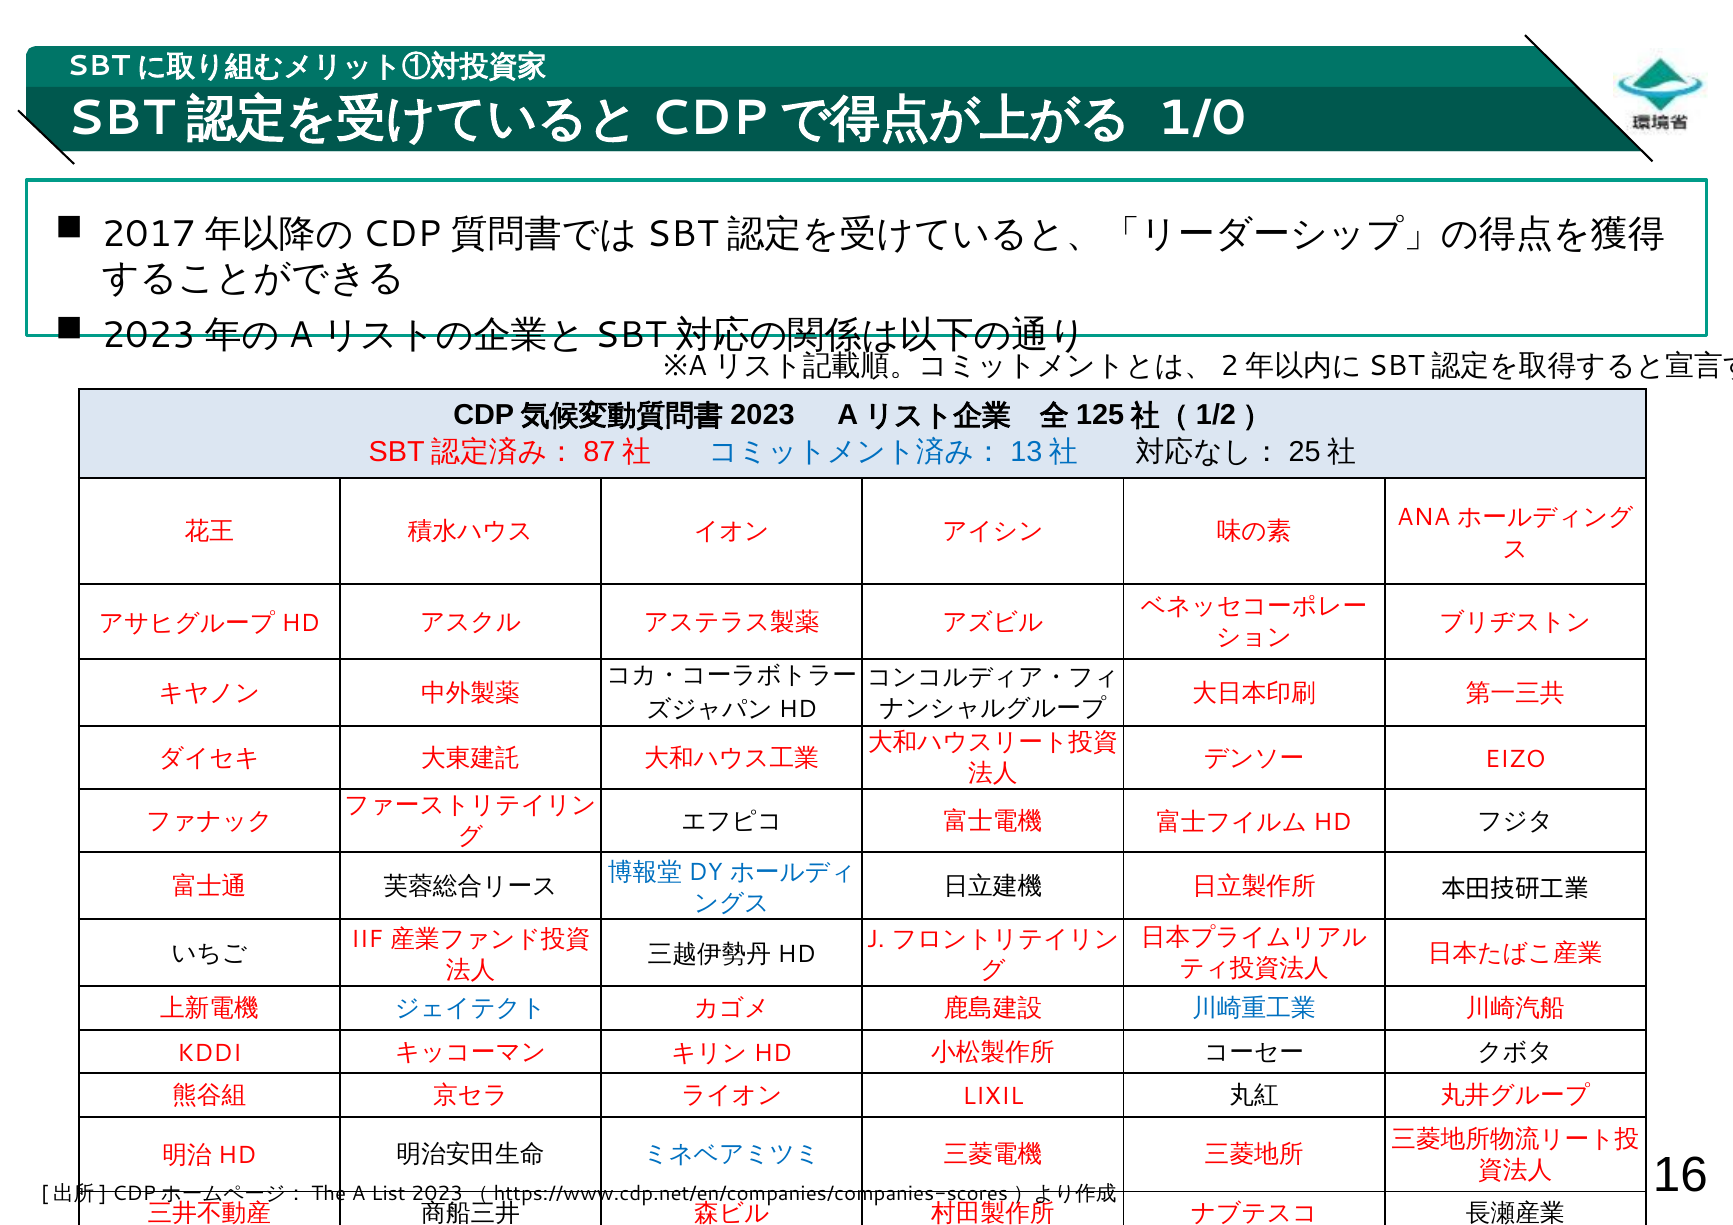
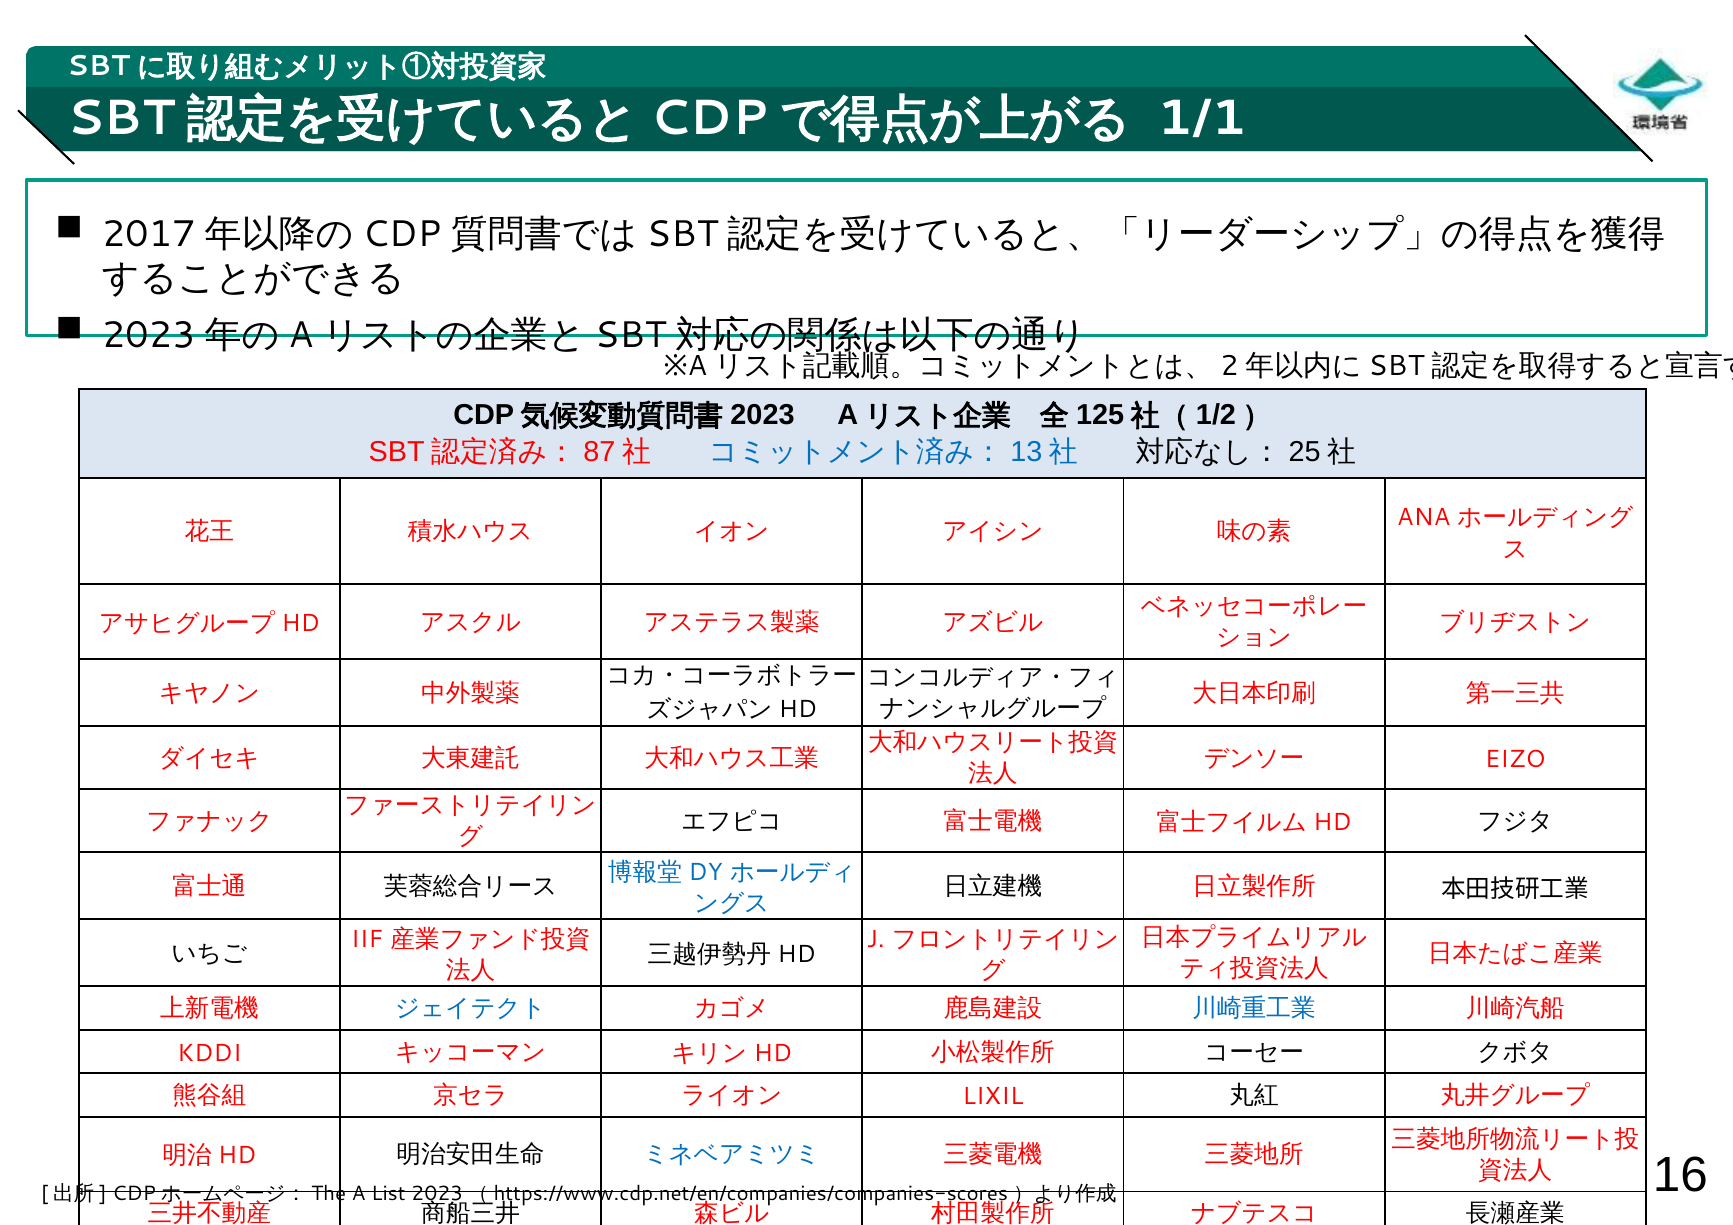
1/0: 1/0 -> 1/1
